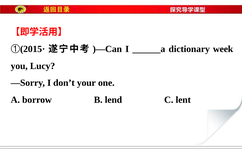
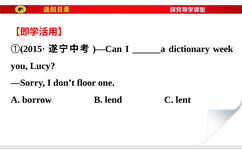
your: your -> floor
